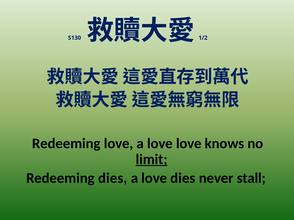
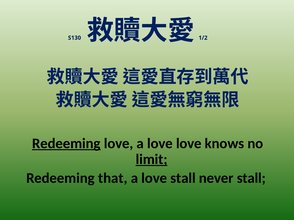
Redeeming at (66, 144) underline: none -> present
Redeeming dies: dies -> that
love dies: dies -> stall
